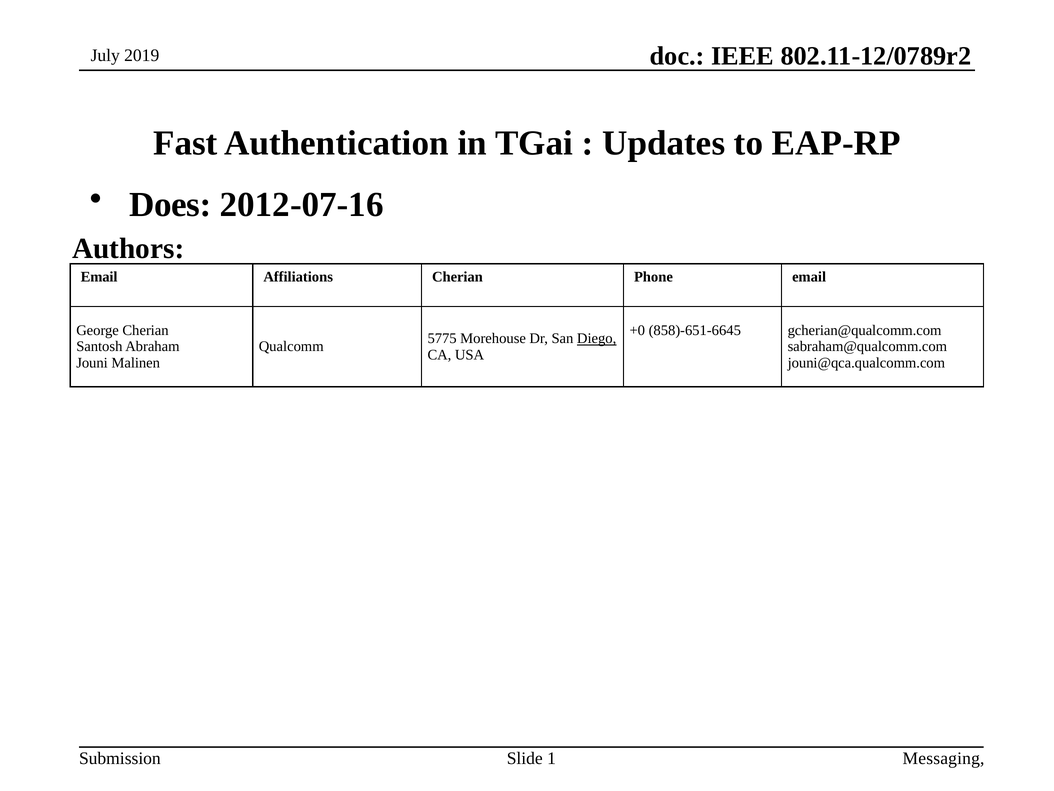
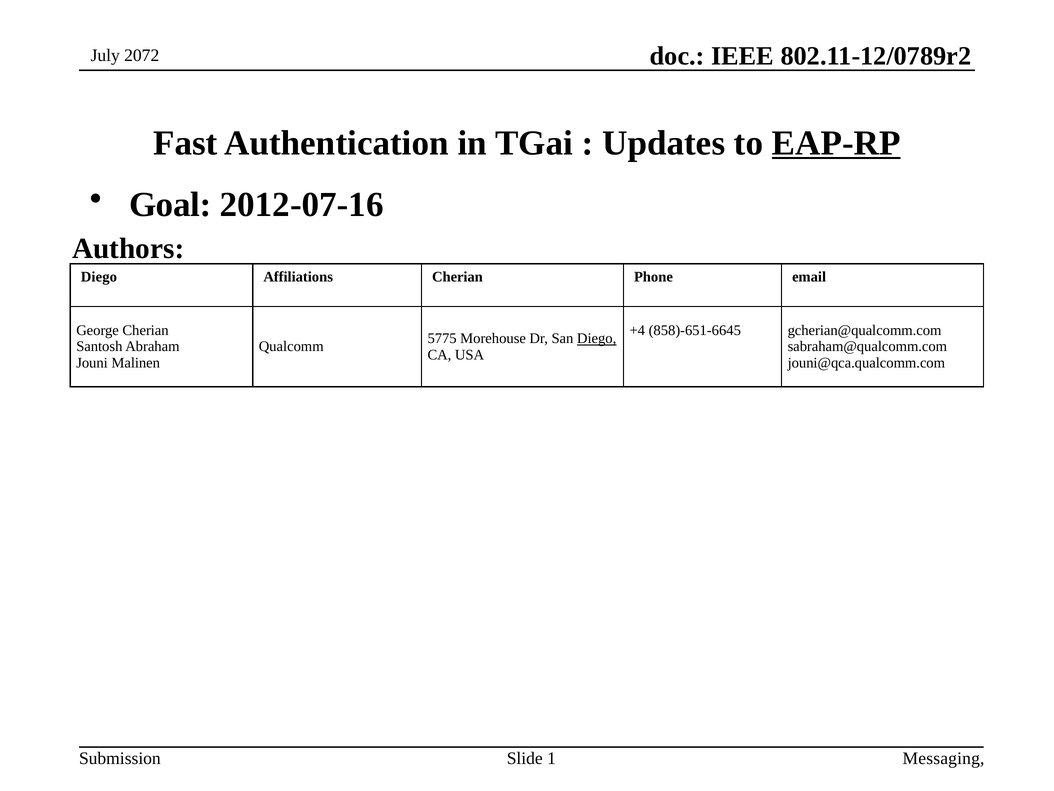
2019: 2019 -> 2072
EAP-RP underline: none -> present
Does: Does -> Goal
Email at (99, 277): Email -> Diego
+0: +0 -> +4
